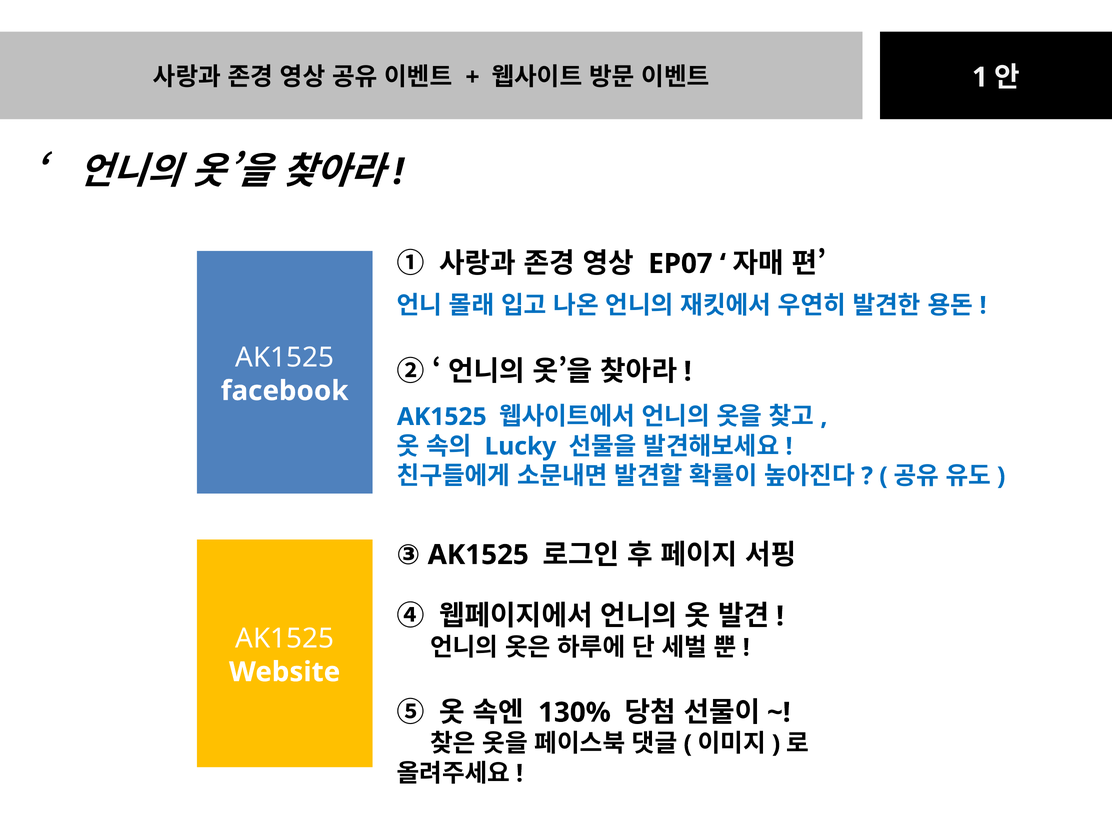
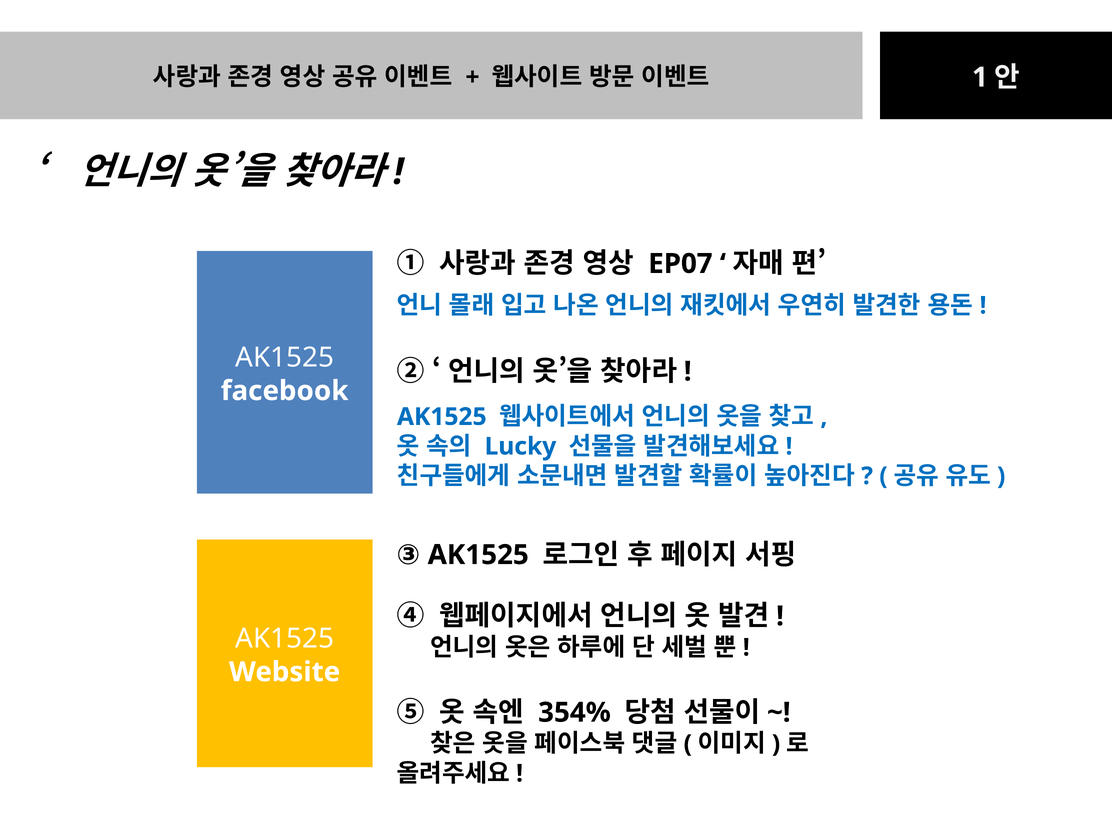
130%: 130% -> 354%
